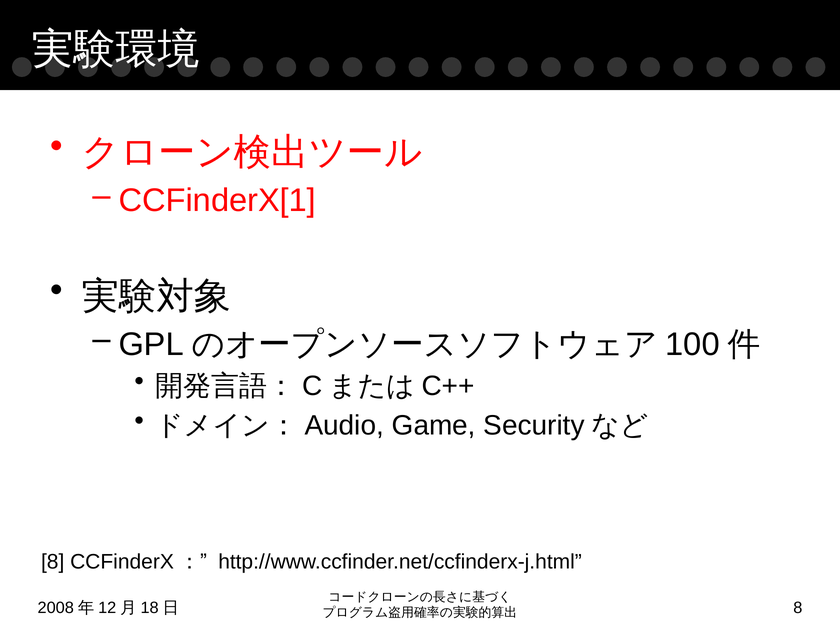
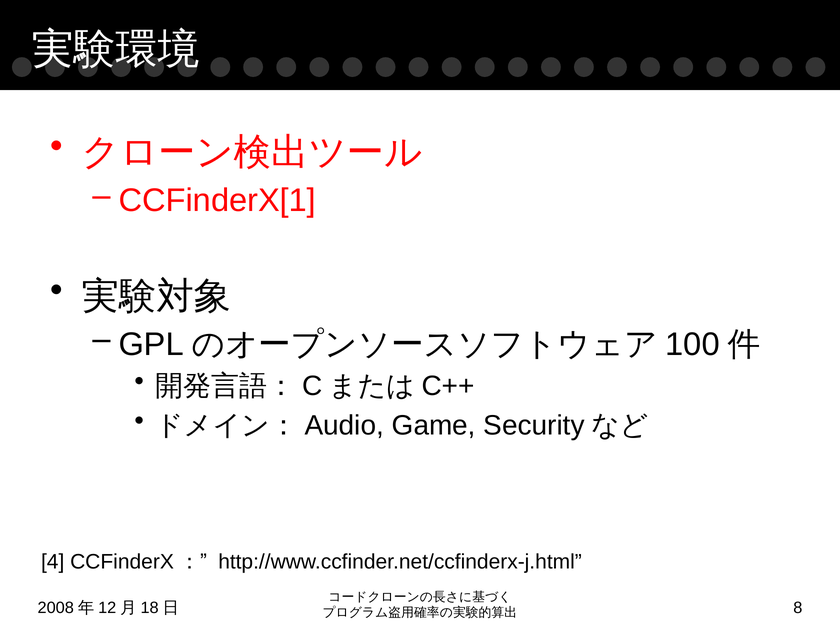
8 at (53, 562): 8 -> 4
